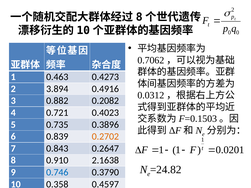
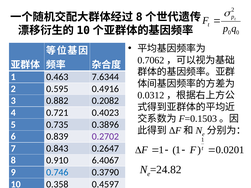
0.4273: 0.4273 -> 7.6344
3.894: 3.894 -> 0.595
0.2702 colour: orange -> purple
2.1638: 2.1638 -> 6.4067
